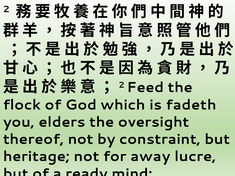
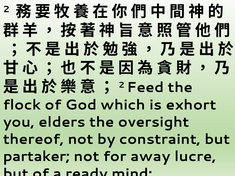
fadeth: fadeth -> exhort
heritage: heritage -> partaker
